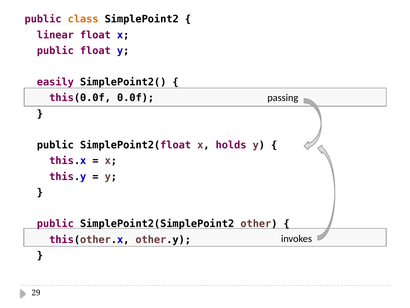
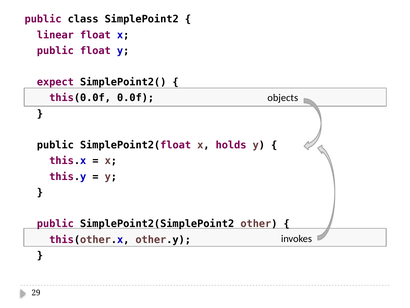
class colour: orange -> black
easily: easily -> expect
passing: passing -> objects
